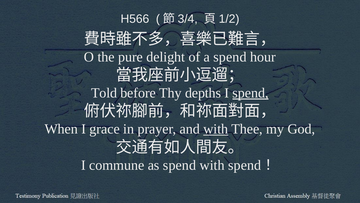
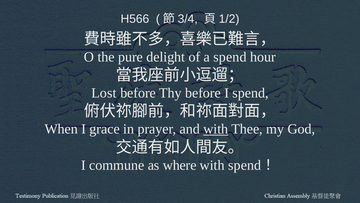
Told: Told -> Lost
Thy depths: depths -> before
spend at (250, 93) underline: present -> none
as spend: spend -> where
